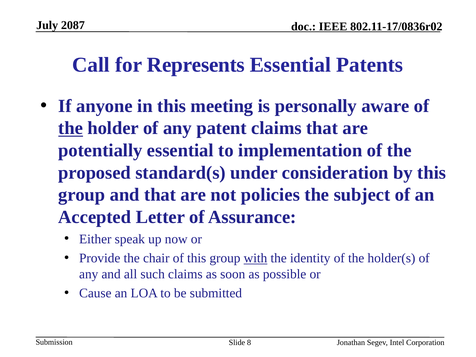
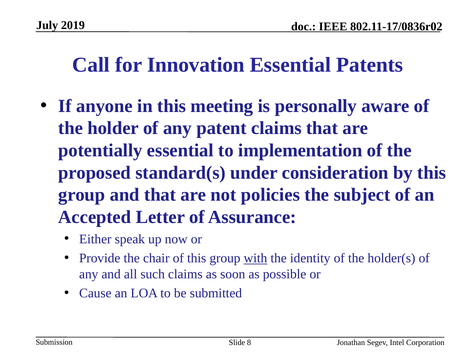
2087: 2087 -> 2019
Represents: Represents -> Innovation
the at (71, 128) underline: present -> none
